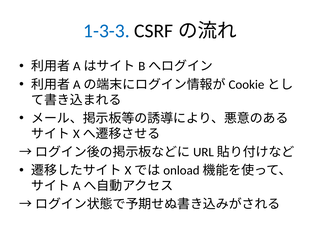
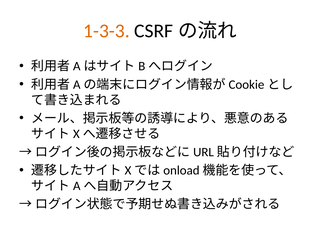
1-3-3 colour: blue -> orange
